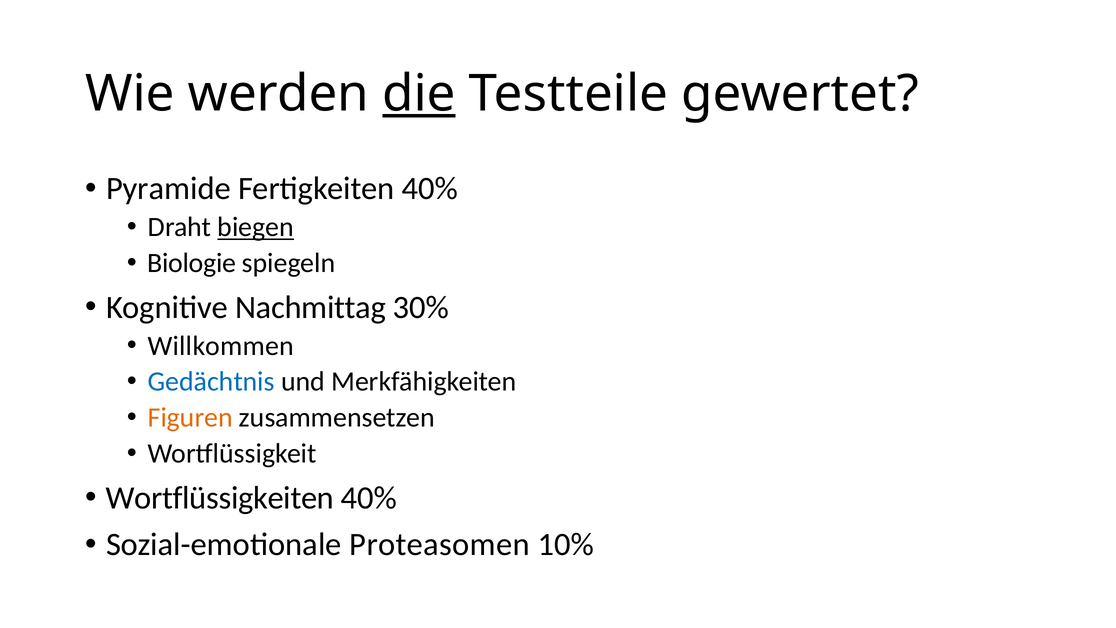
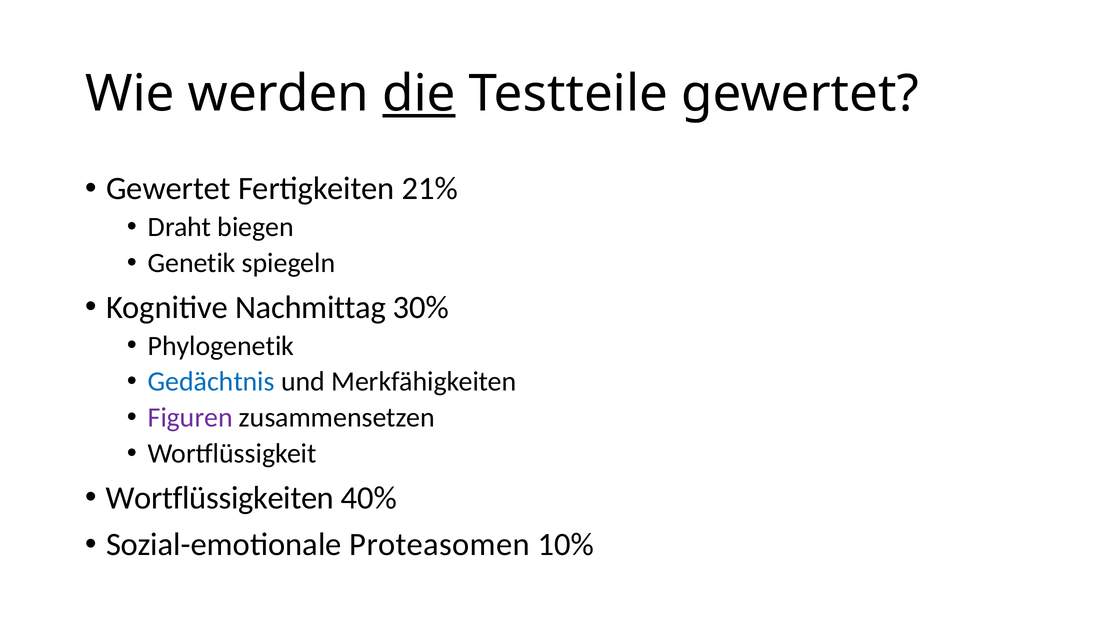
Pyramide at (168, 189): Pyramide -> Gewertet
Fertigkeiten 40%: 40% -> 21%
biegen underline: present -> none
Biologie: Biologie -> Genetik
Willkommen: Willkommen -> Phylogenetik
Figuren colour: orange -> purple
